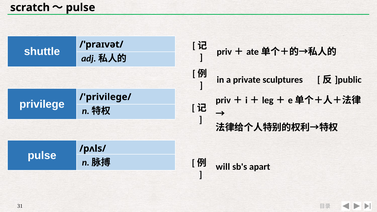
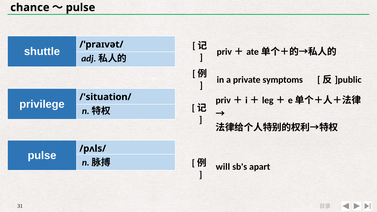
scratch: scratch -> chance
sculptures: sculptures -> symptoms
/'privilege/: /'privilege/ -> /'situation/
